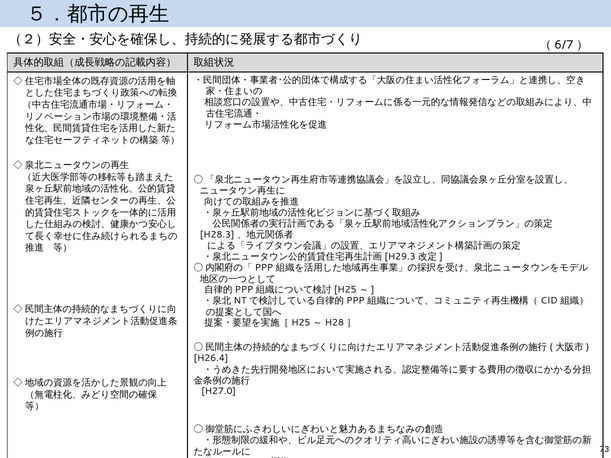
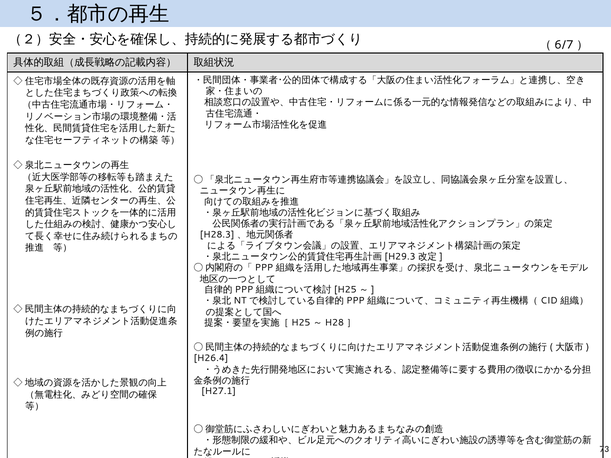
H27.0: H27.0 -> H27.1
